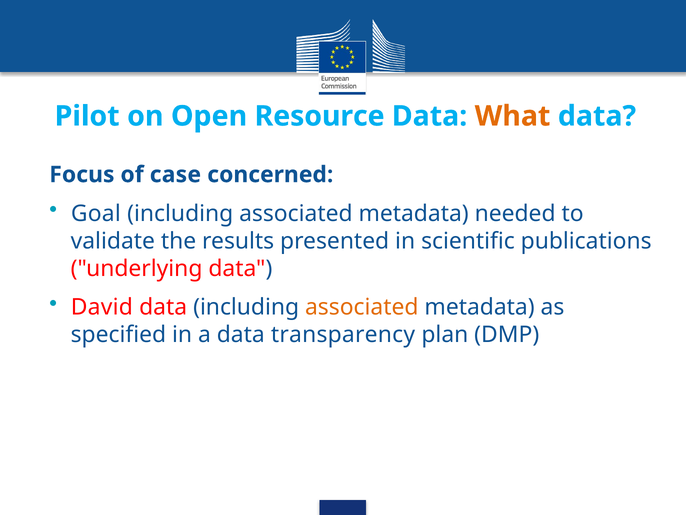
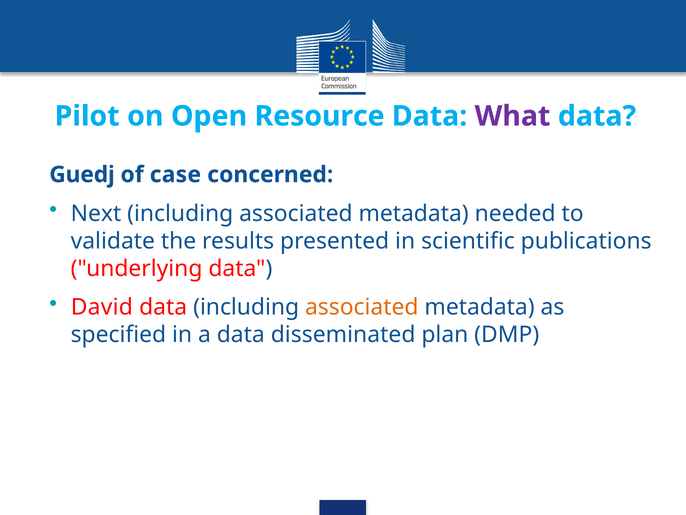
What colour: orange -> purple
Focus: Focus -> Guedj
Goal: Goal -> Next
transparency: transparency -> disseminated
